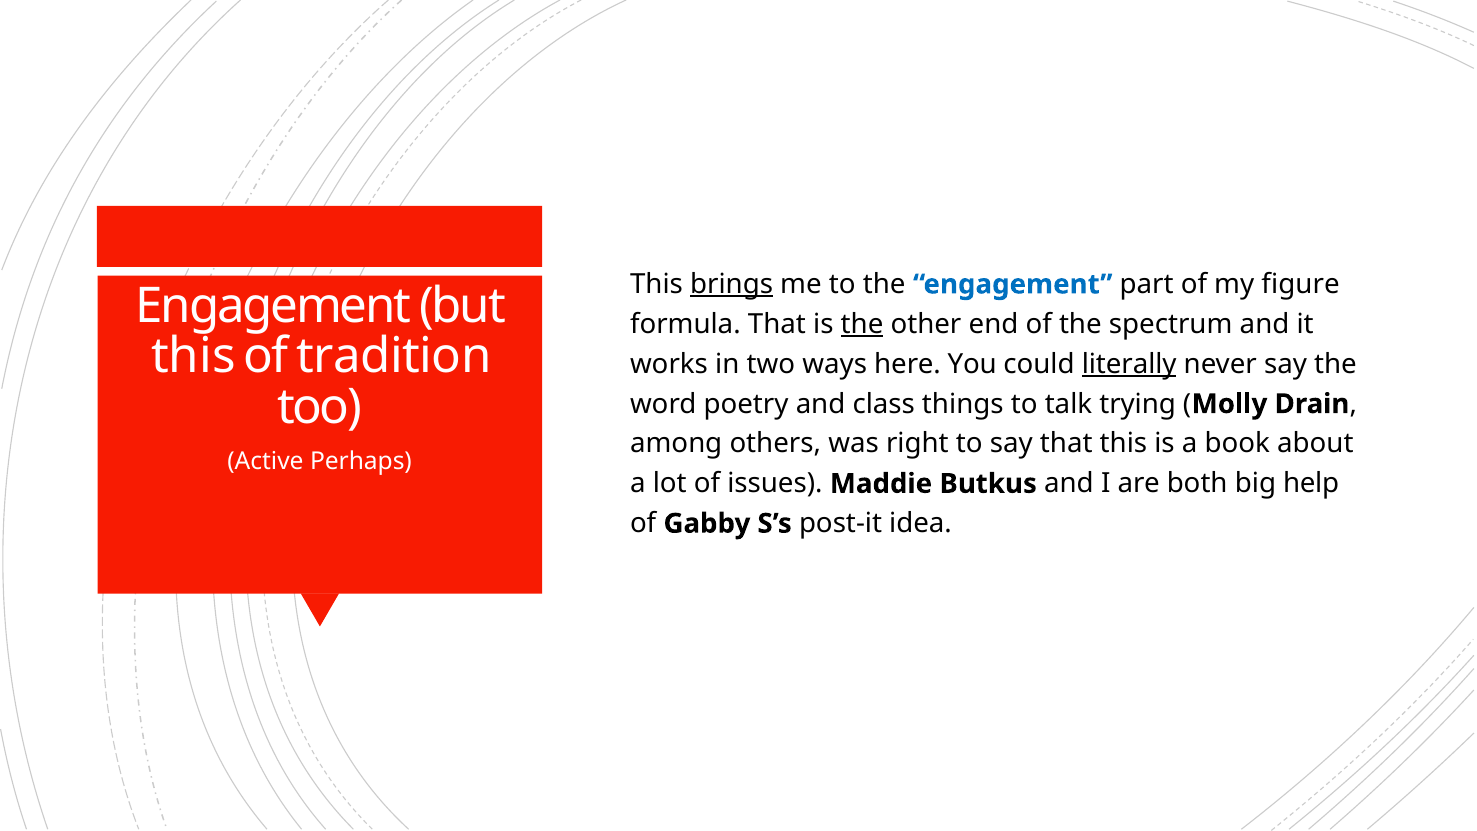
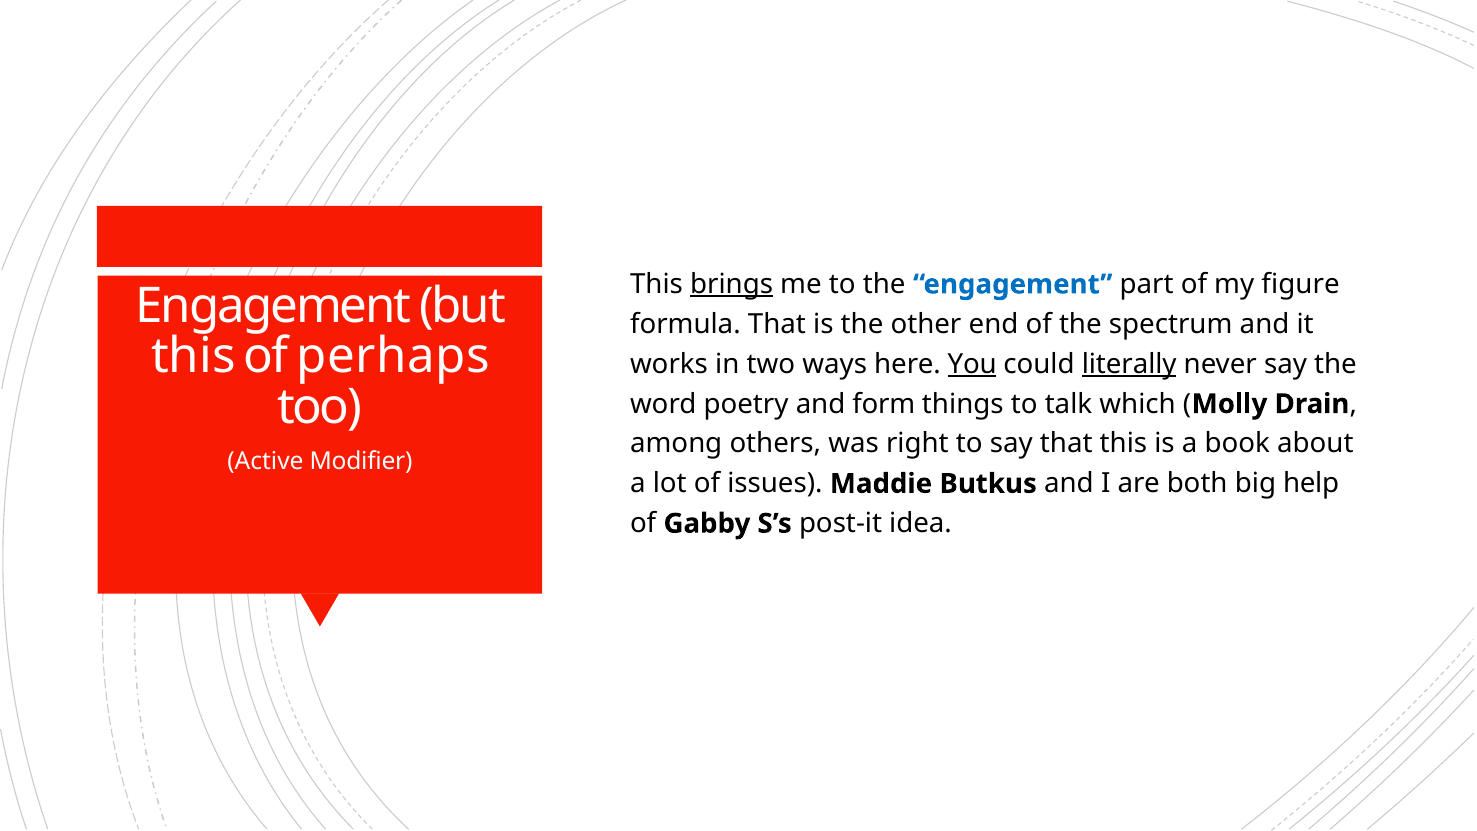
the at (862, 324) underline: present -> none
tradition: tradition -> perhaps
You underline: none -> present
class: class -> form
trying: trying -> which
Perhaps: Perhaps -> Modifier
